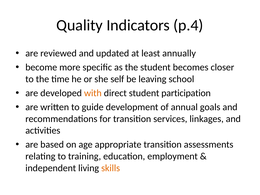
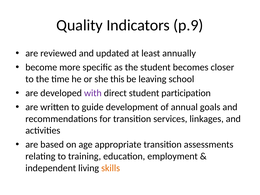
p.4: p.4 -> p.9
self: self -> this
with colour: orange -> purple
